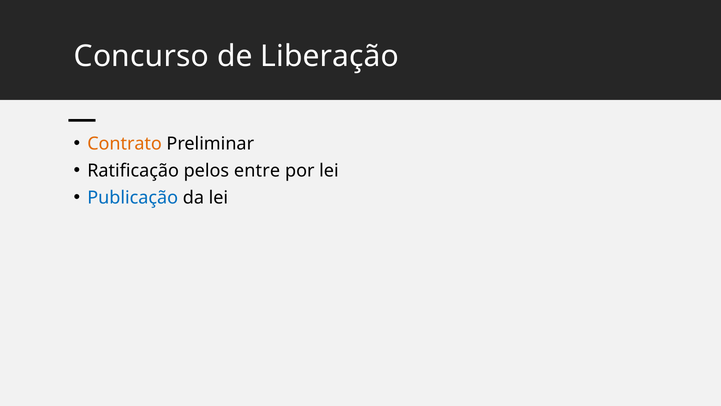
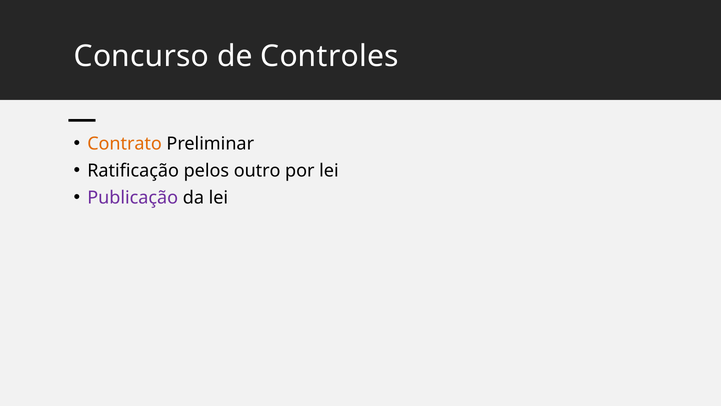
Liberação: Liberação -> Controles
entre: entre -> outro
Publicação colour: blue -> purple
